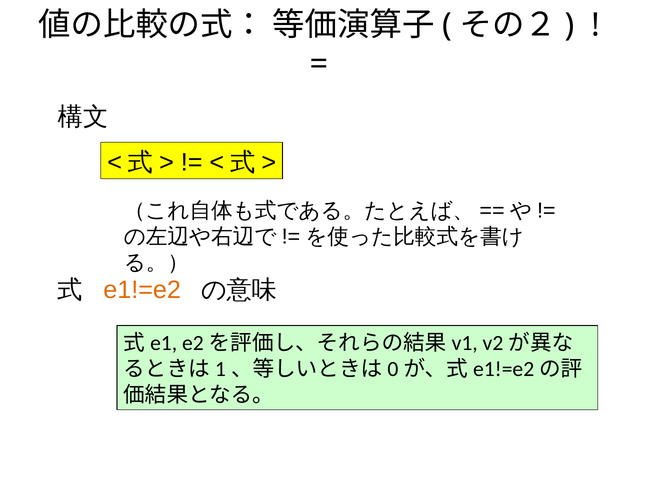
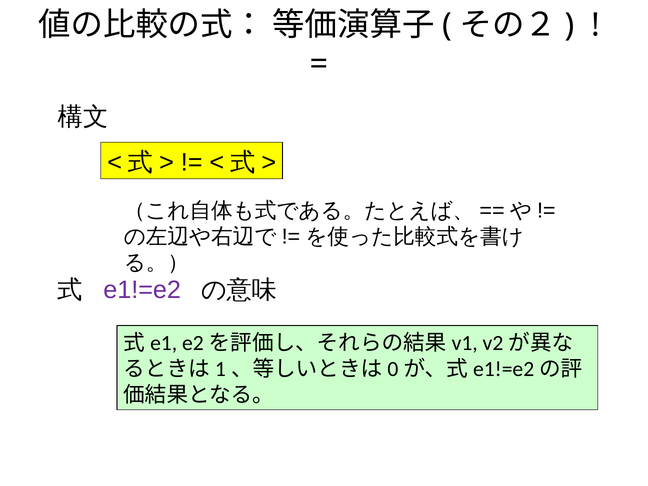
e1!=e2 colour: orange -> purple
